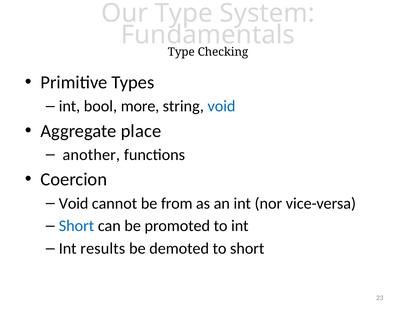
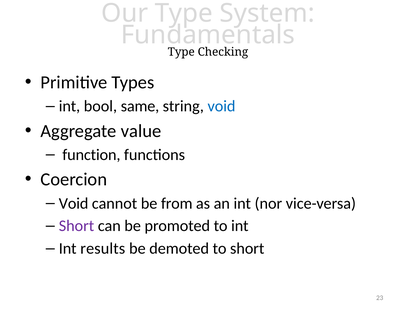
more: more -> same
place: place -> value
another: another -> function
Short at (76, 226) colour: blue -> purple
